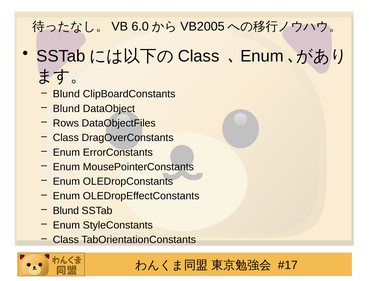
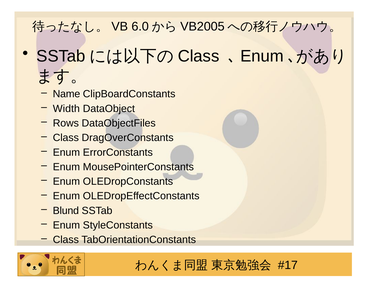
Blund at (66, 94): Blund -> Name
Blund at (66, 108): Blund -> Width
